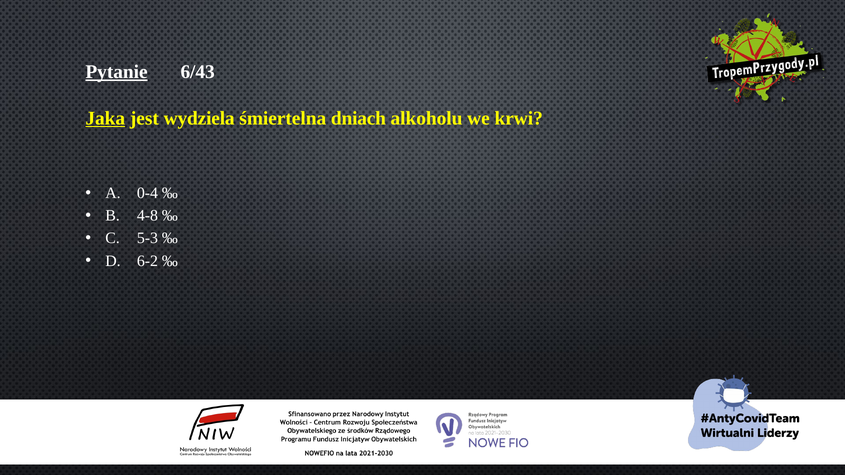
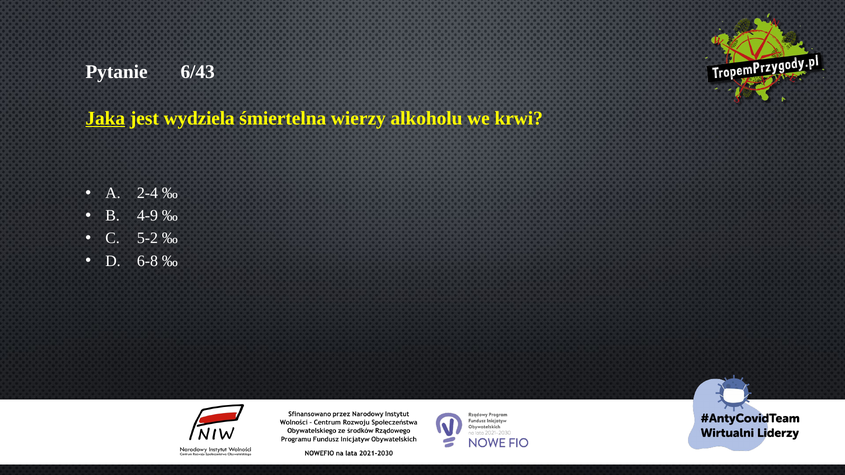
Pytanie underline: present -> none
dniach: dniach -> wierzy
0-4: 0-4 -> 2-4
4-8: 4-8 -> 4-9
5-3: 5-3 -> 5-2
6-2: 6-2 -> 6-8
